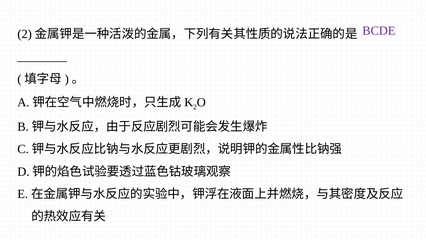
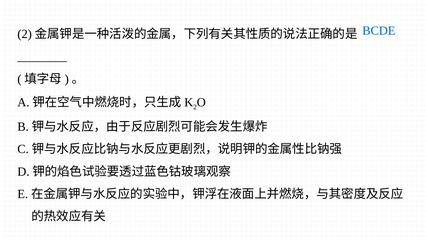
BCDE colour: purple -> blue
